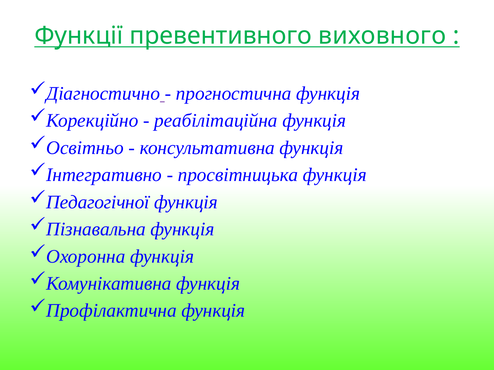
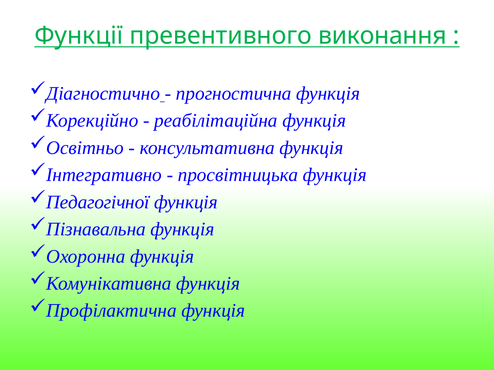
виховного: виховного -> виконання
